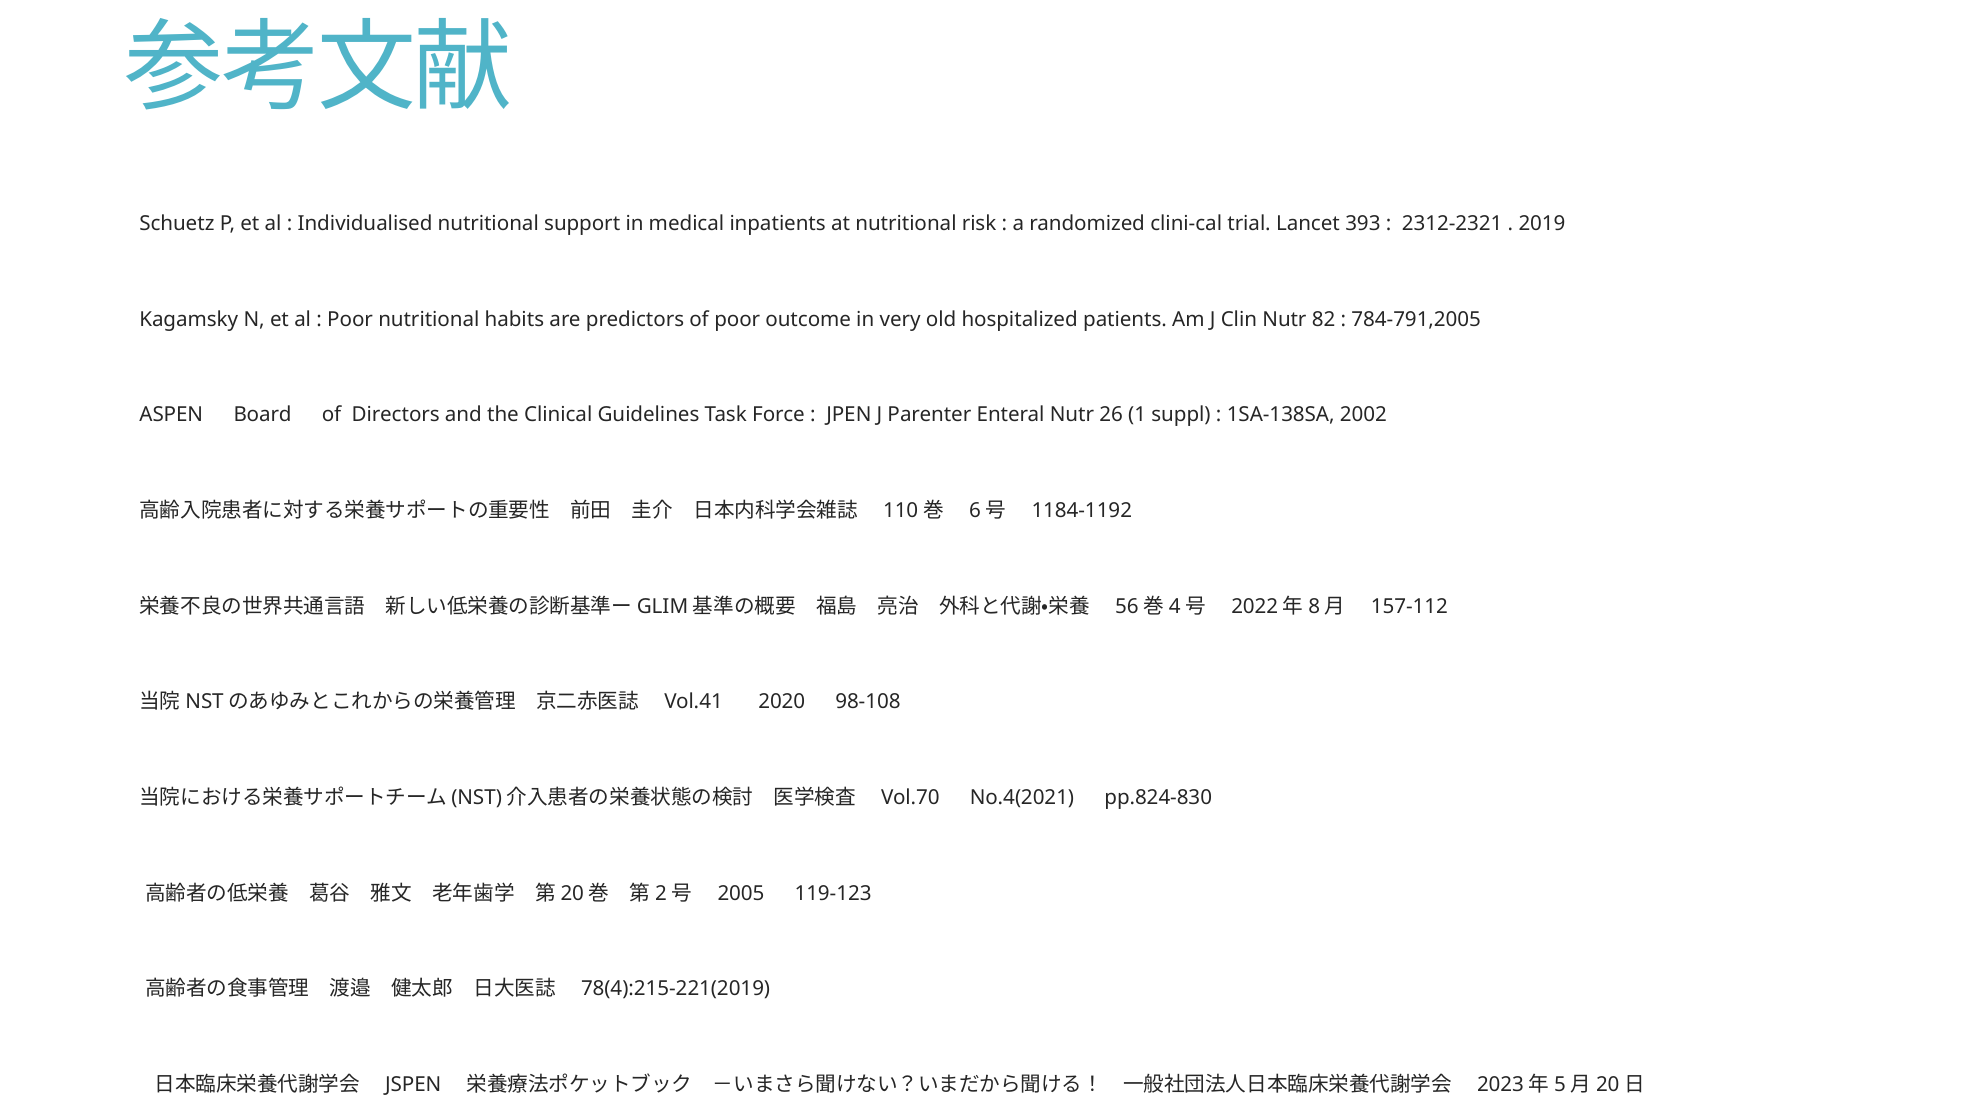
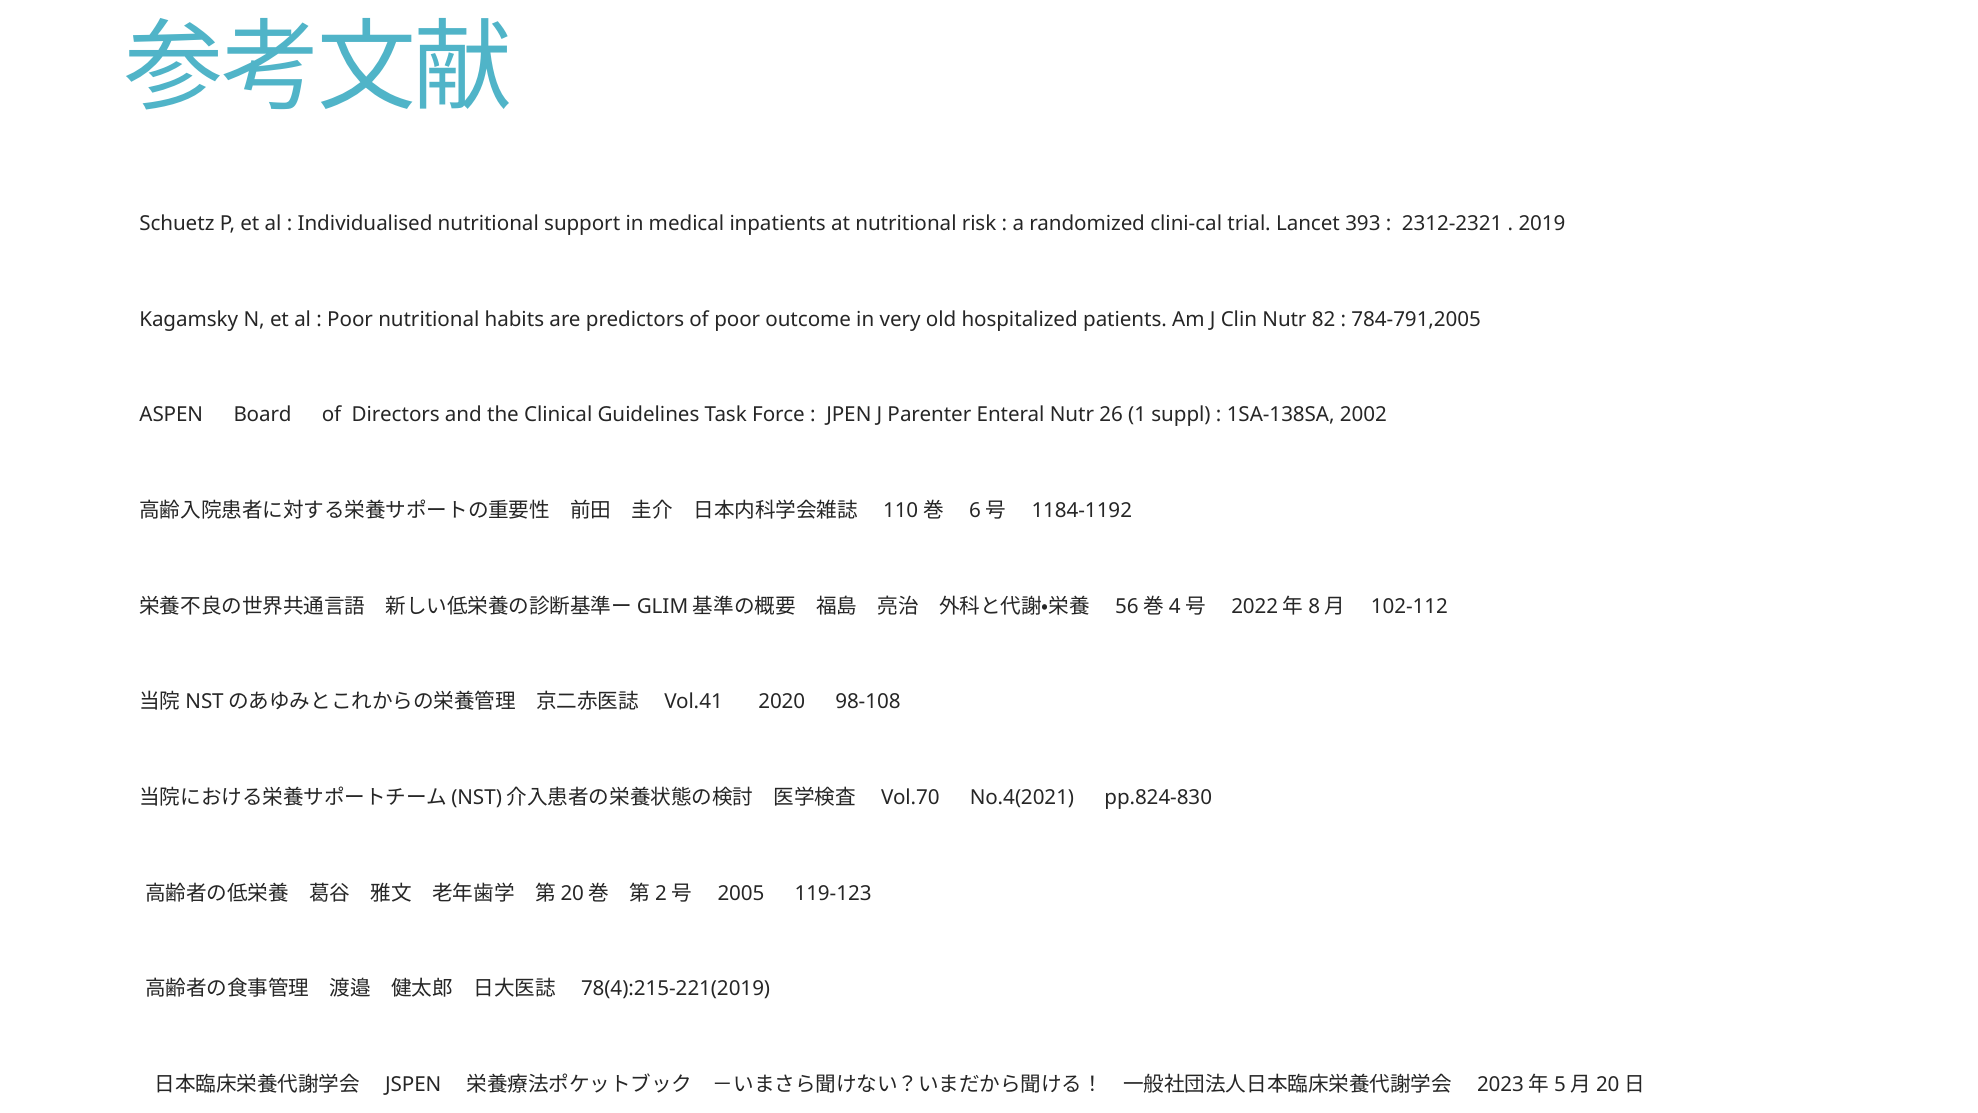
157-112: 157-112 -> 102-112
